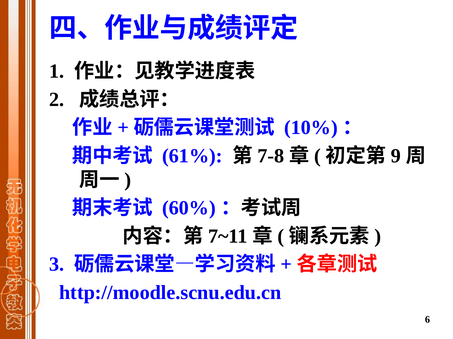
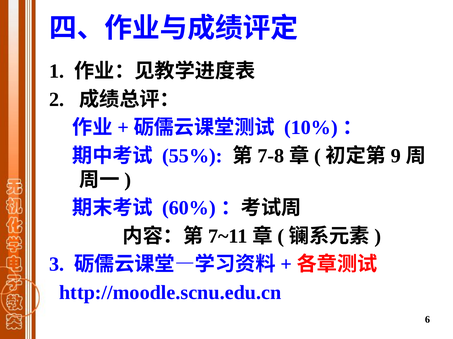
61%: 61% -> 55%
